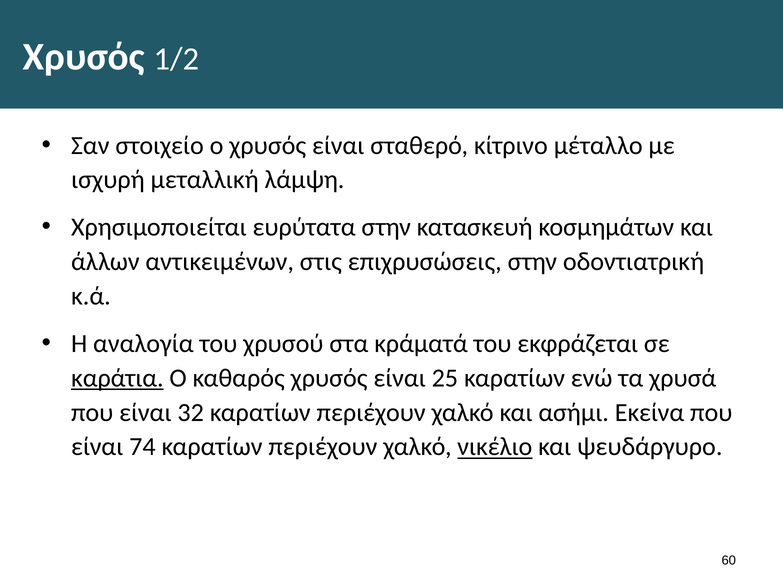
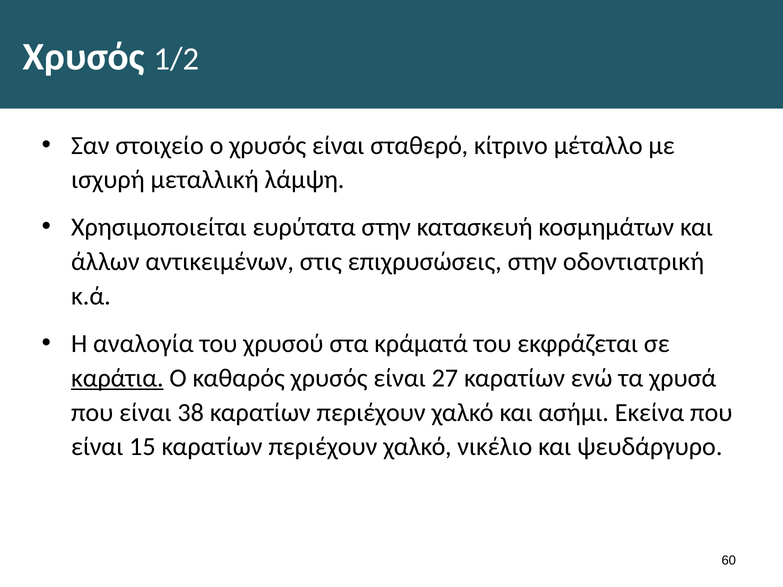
25: 25 -> 27
32: 32 -> 38
74: 74 -> 15
νικέλιο underline: present -> none
